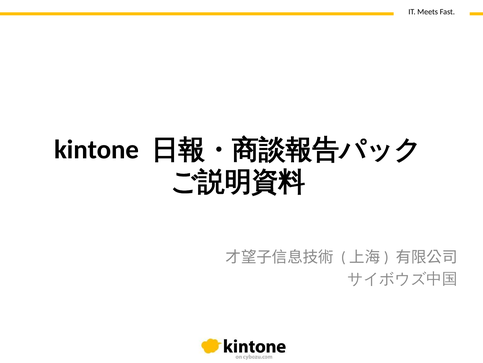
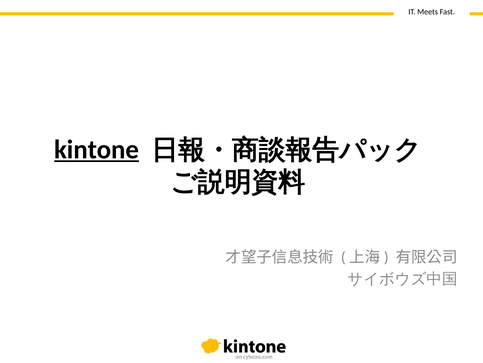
kintone underline: none -> present
